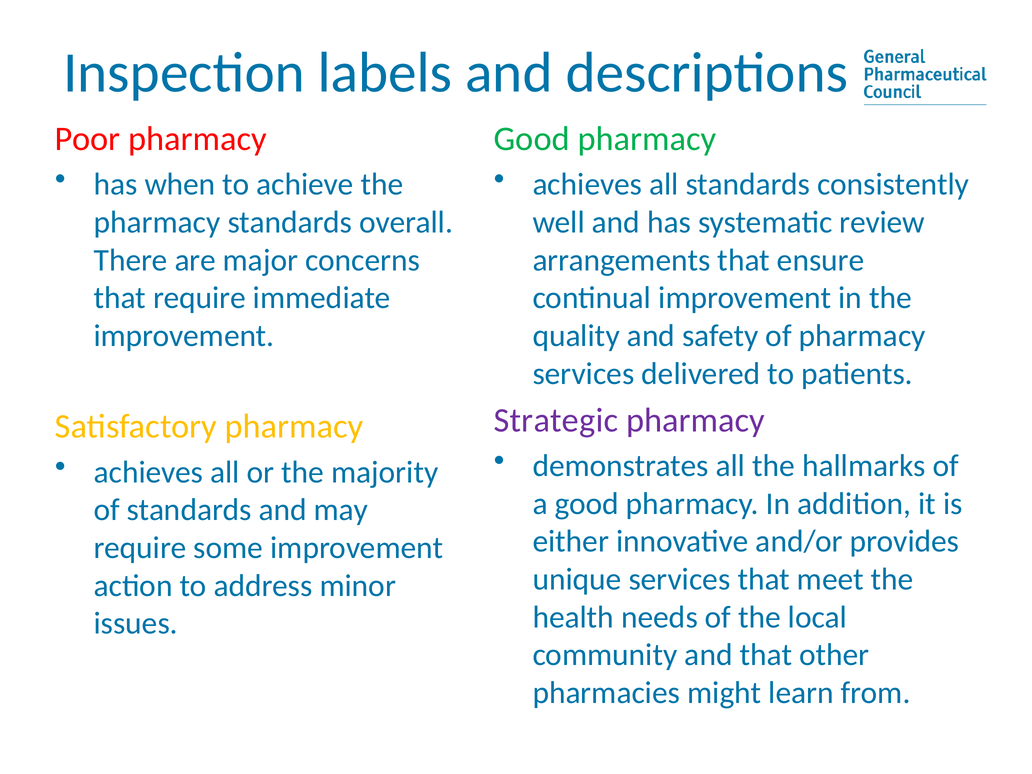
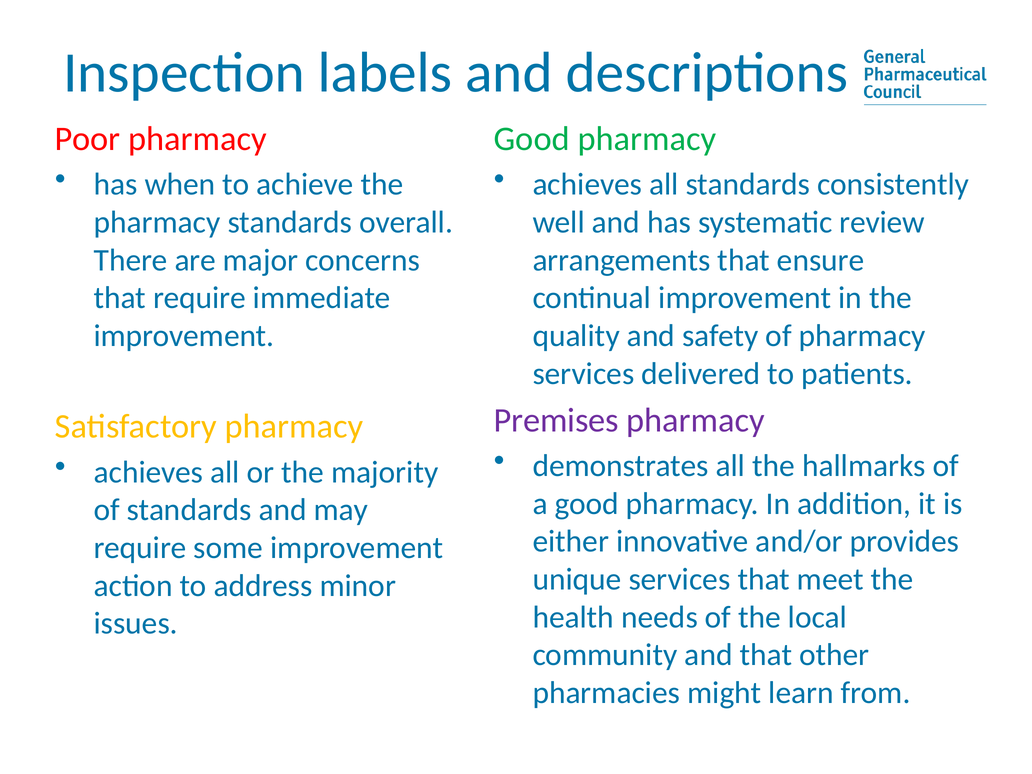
Strategic: Strategic -> Premises
